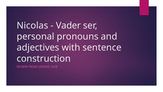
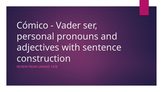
Nicolas: Nicolas -> Cómico
